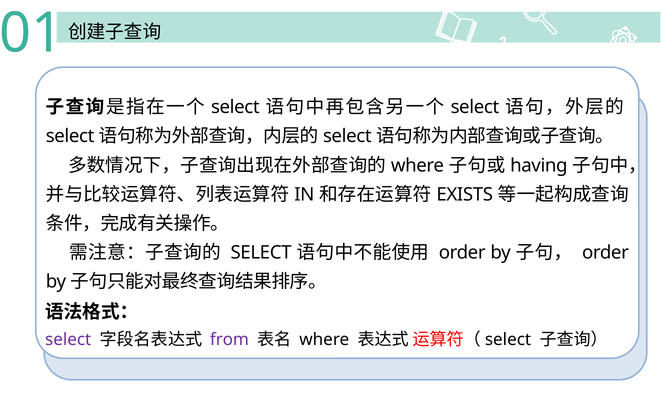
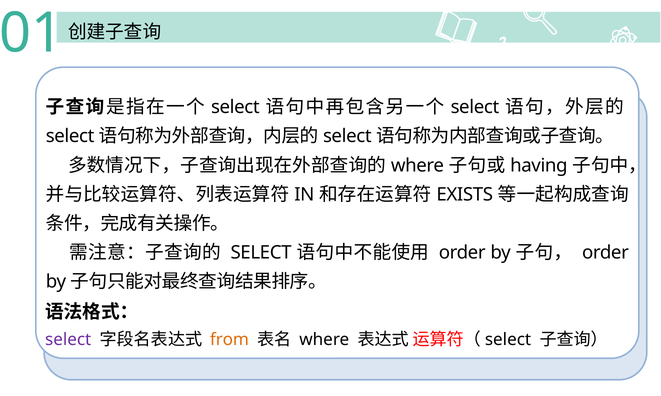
from colour: purple -> orange
